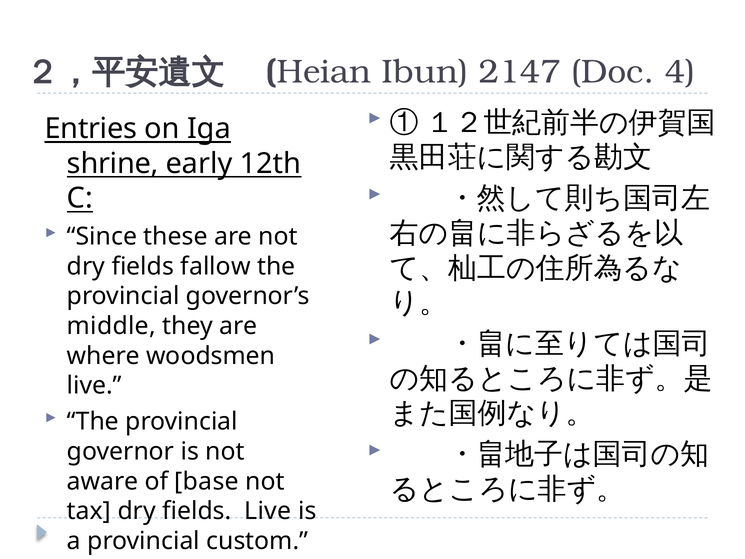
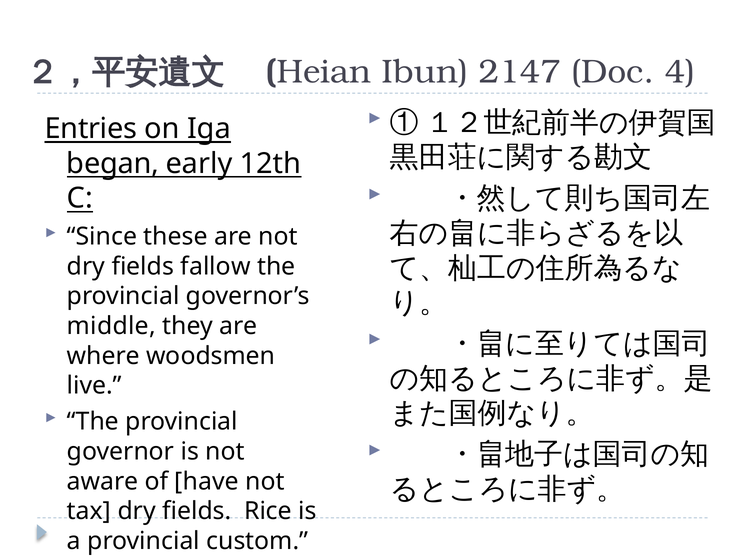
shrine: shrine -> began
base: base -> have
fields Live: Live -> Rice
